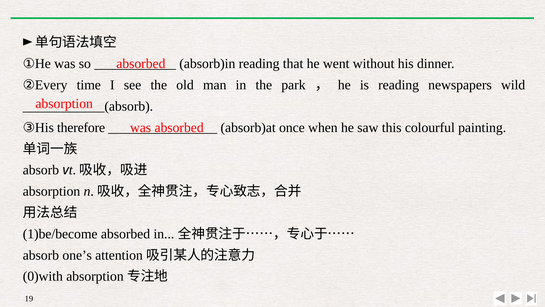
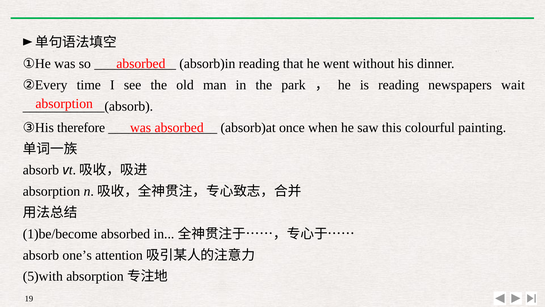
wild: wild -> wait
0)with: 0)with -> 5)with
